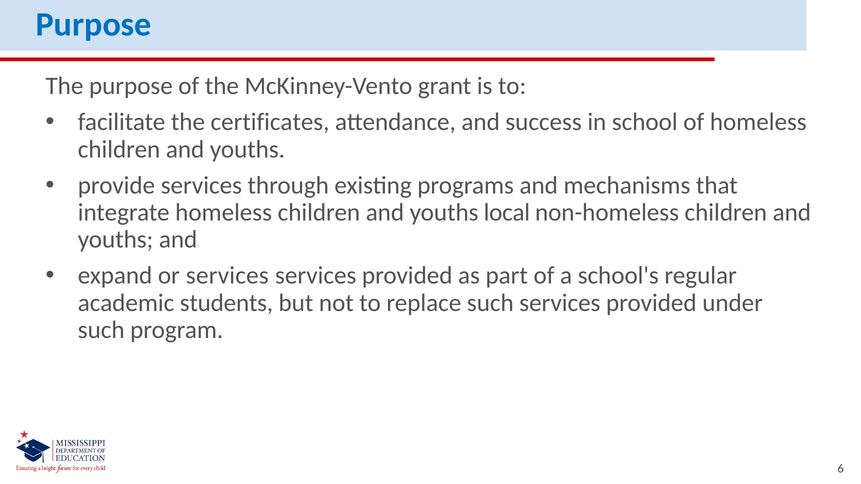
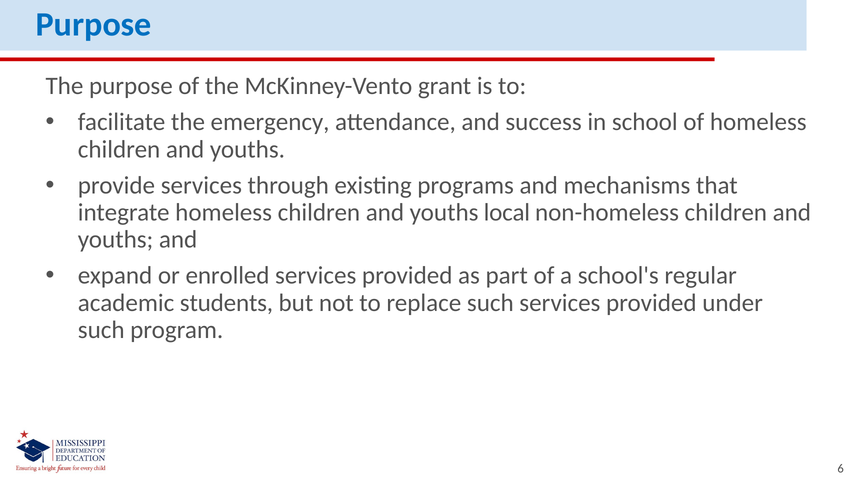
certificates: certificates -> emergency
or services: services -> enrolled
